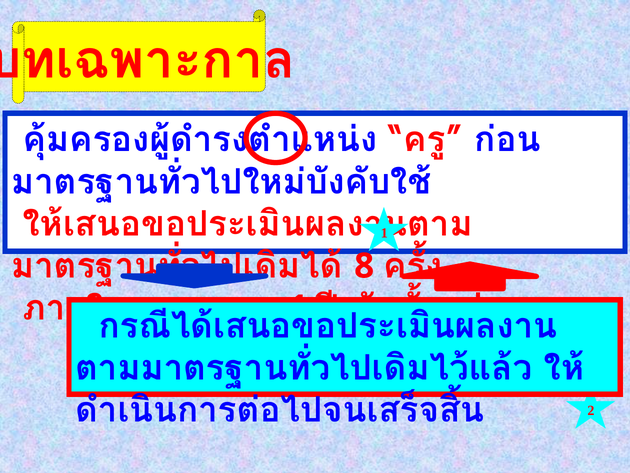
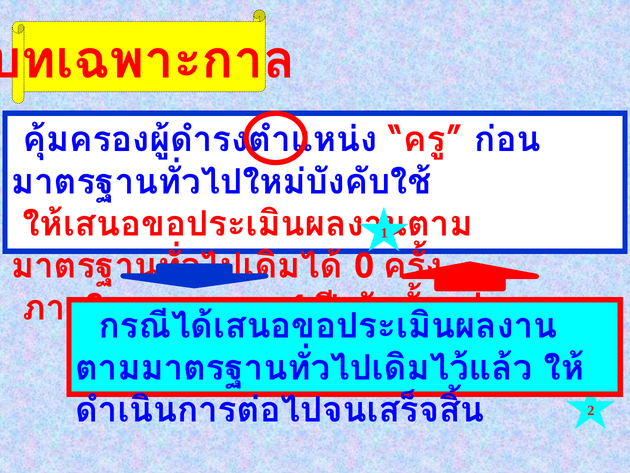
8: 8 -> 0
